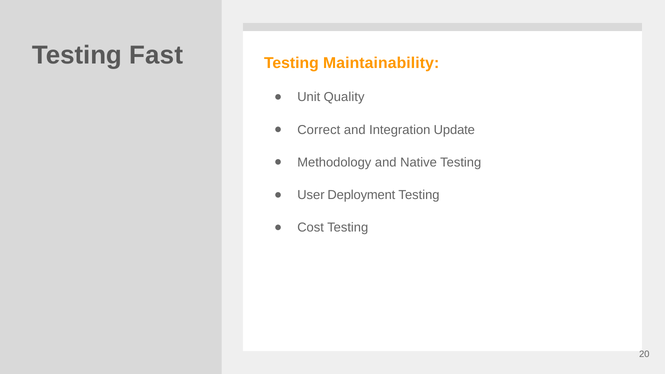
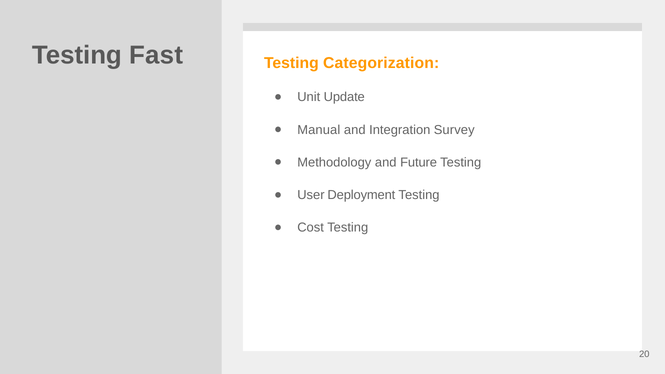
Maintainability: Maintainability -> Categorization
Quality: Quality -> Update
Correct: Correct -> Manual
Update: Update -> Survey
Native: Native -> Future
